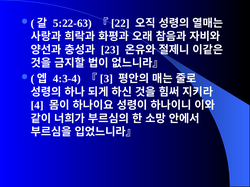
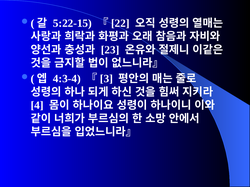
5:22-63: 5:22-63 -> 5:22-15
